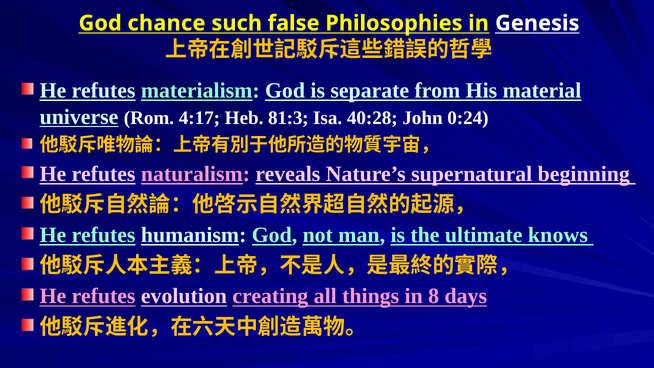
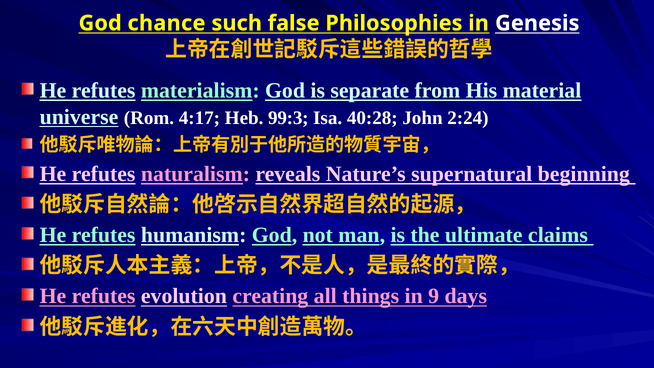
81:3: 81:3 -> 99:3
0:24: 0:24 -> 2:24
knows: knows -> claims
8: 8 -> 9
